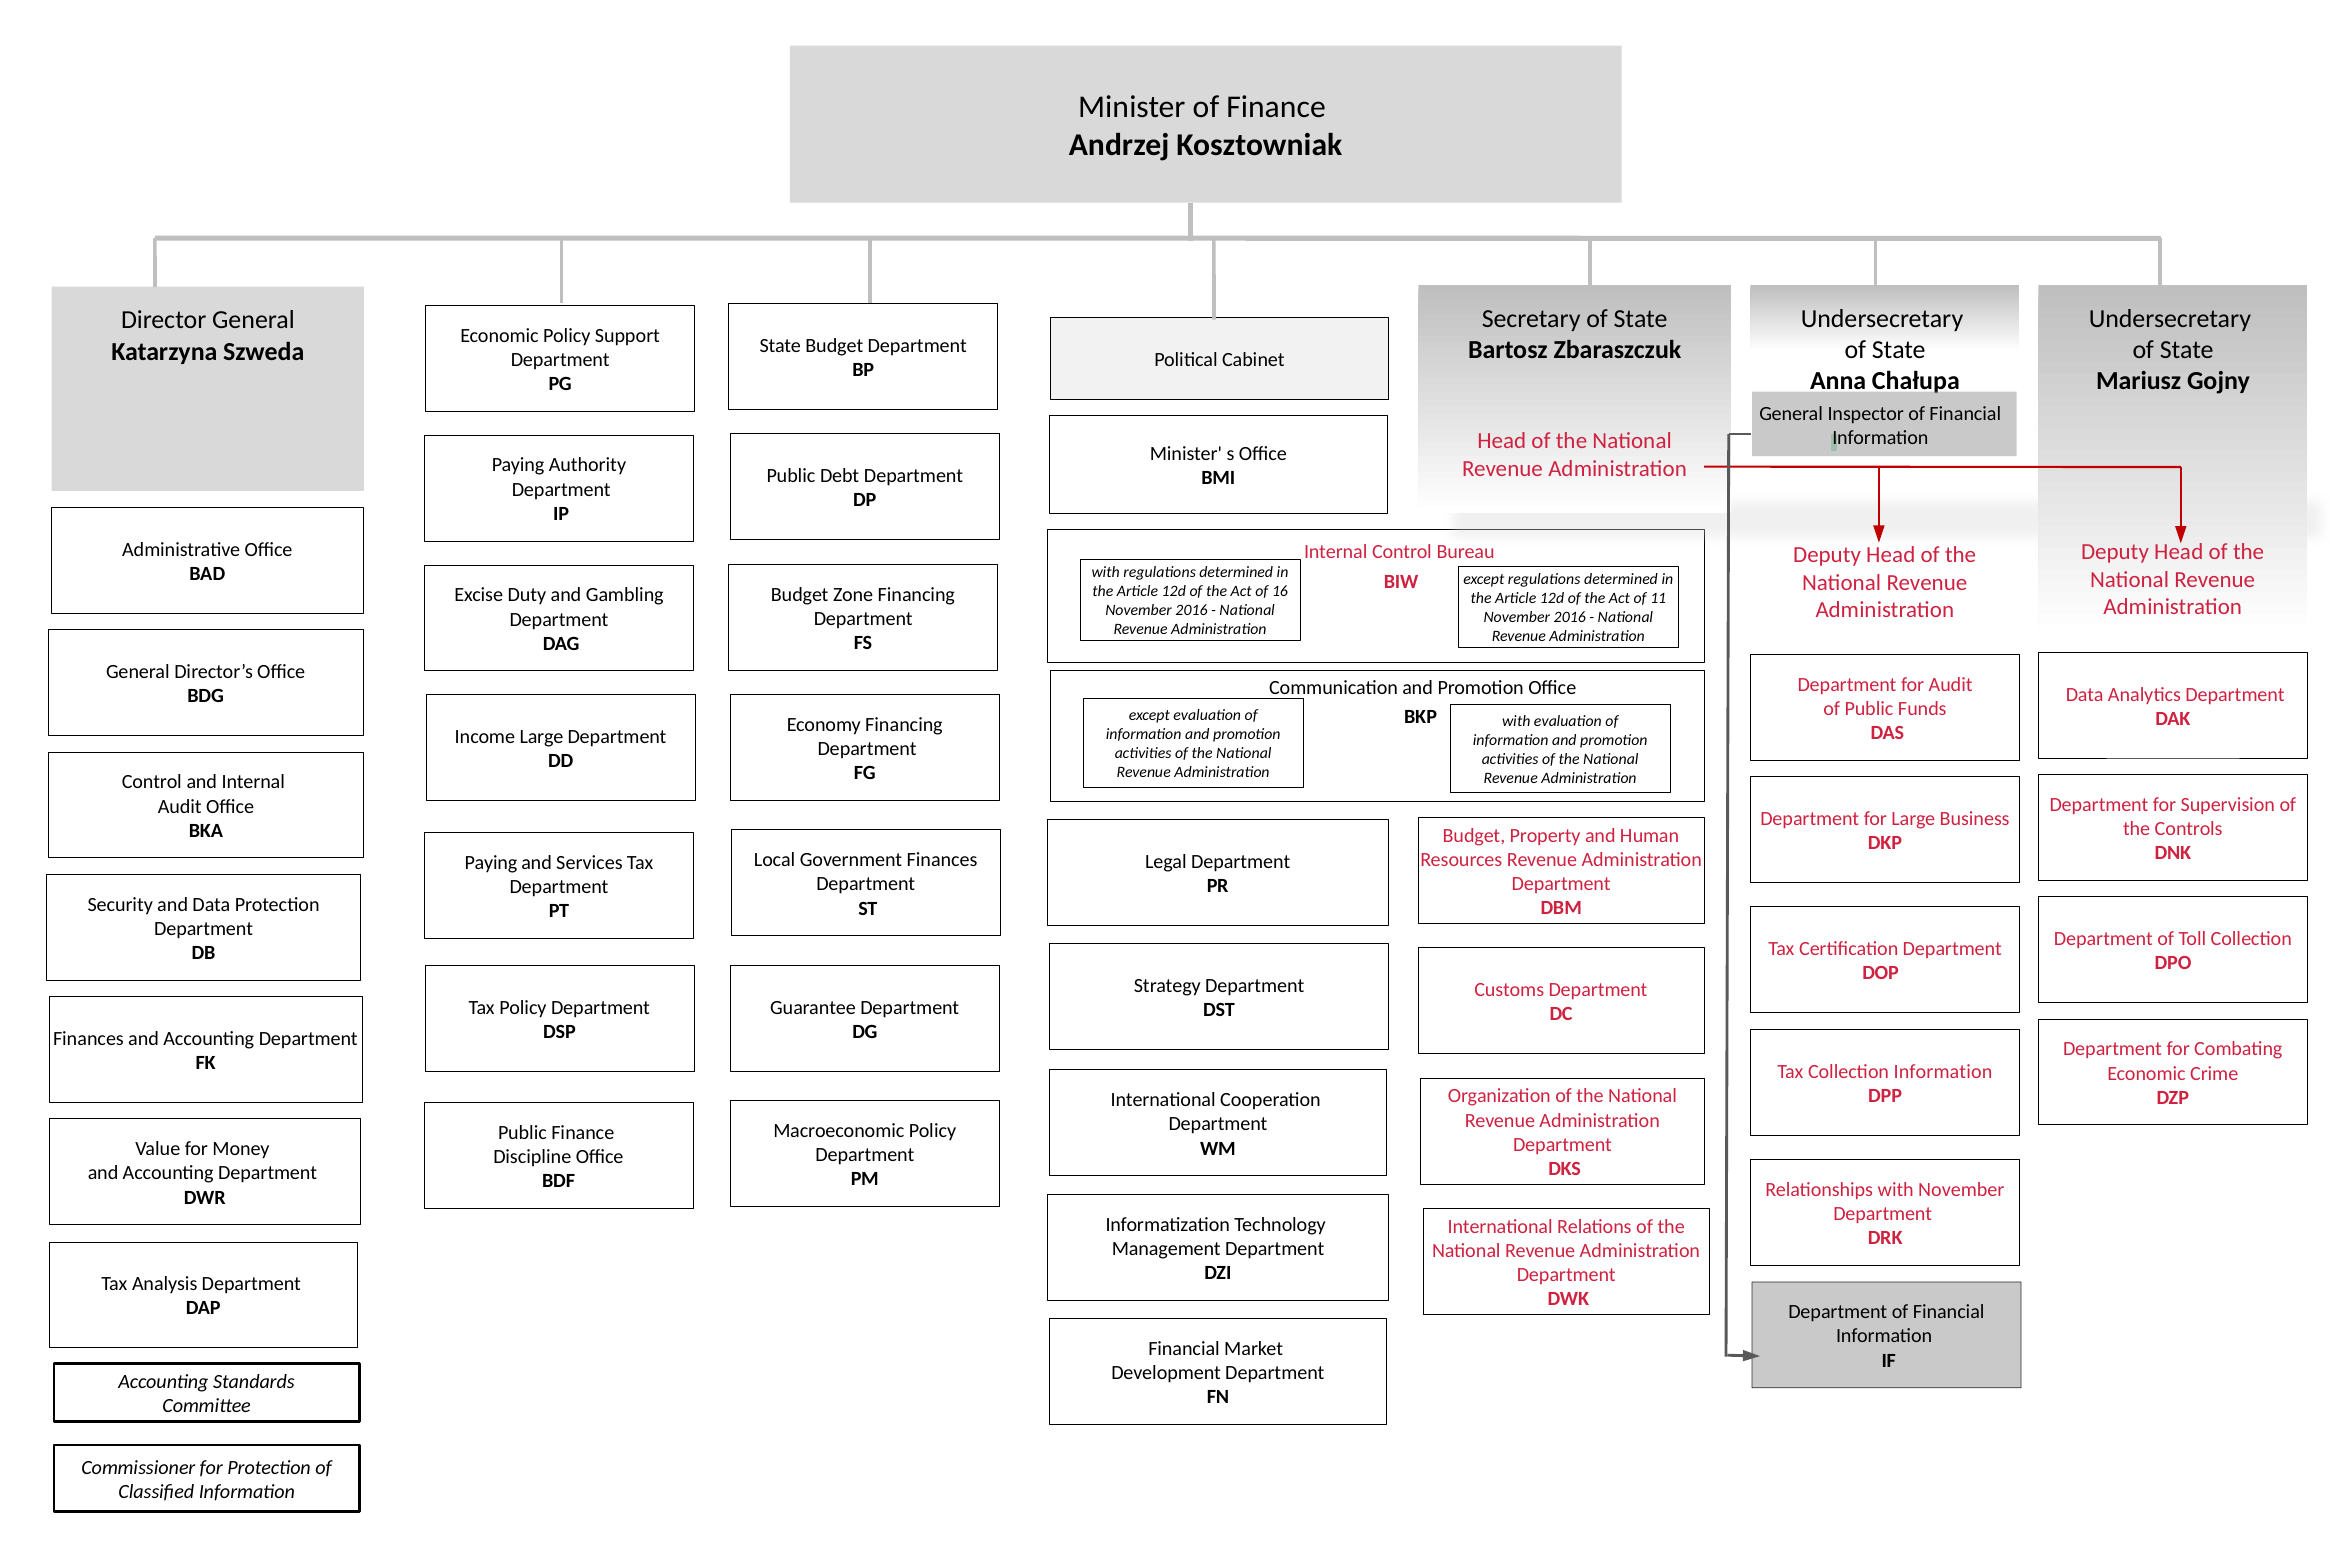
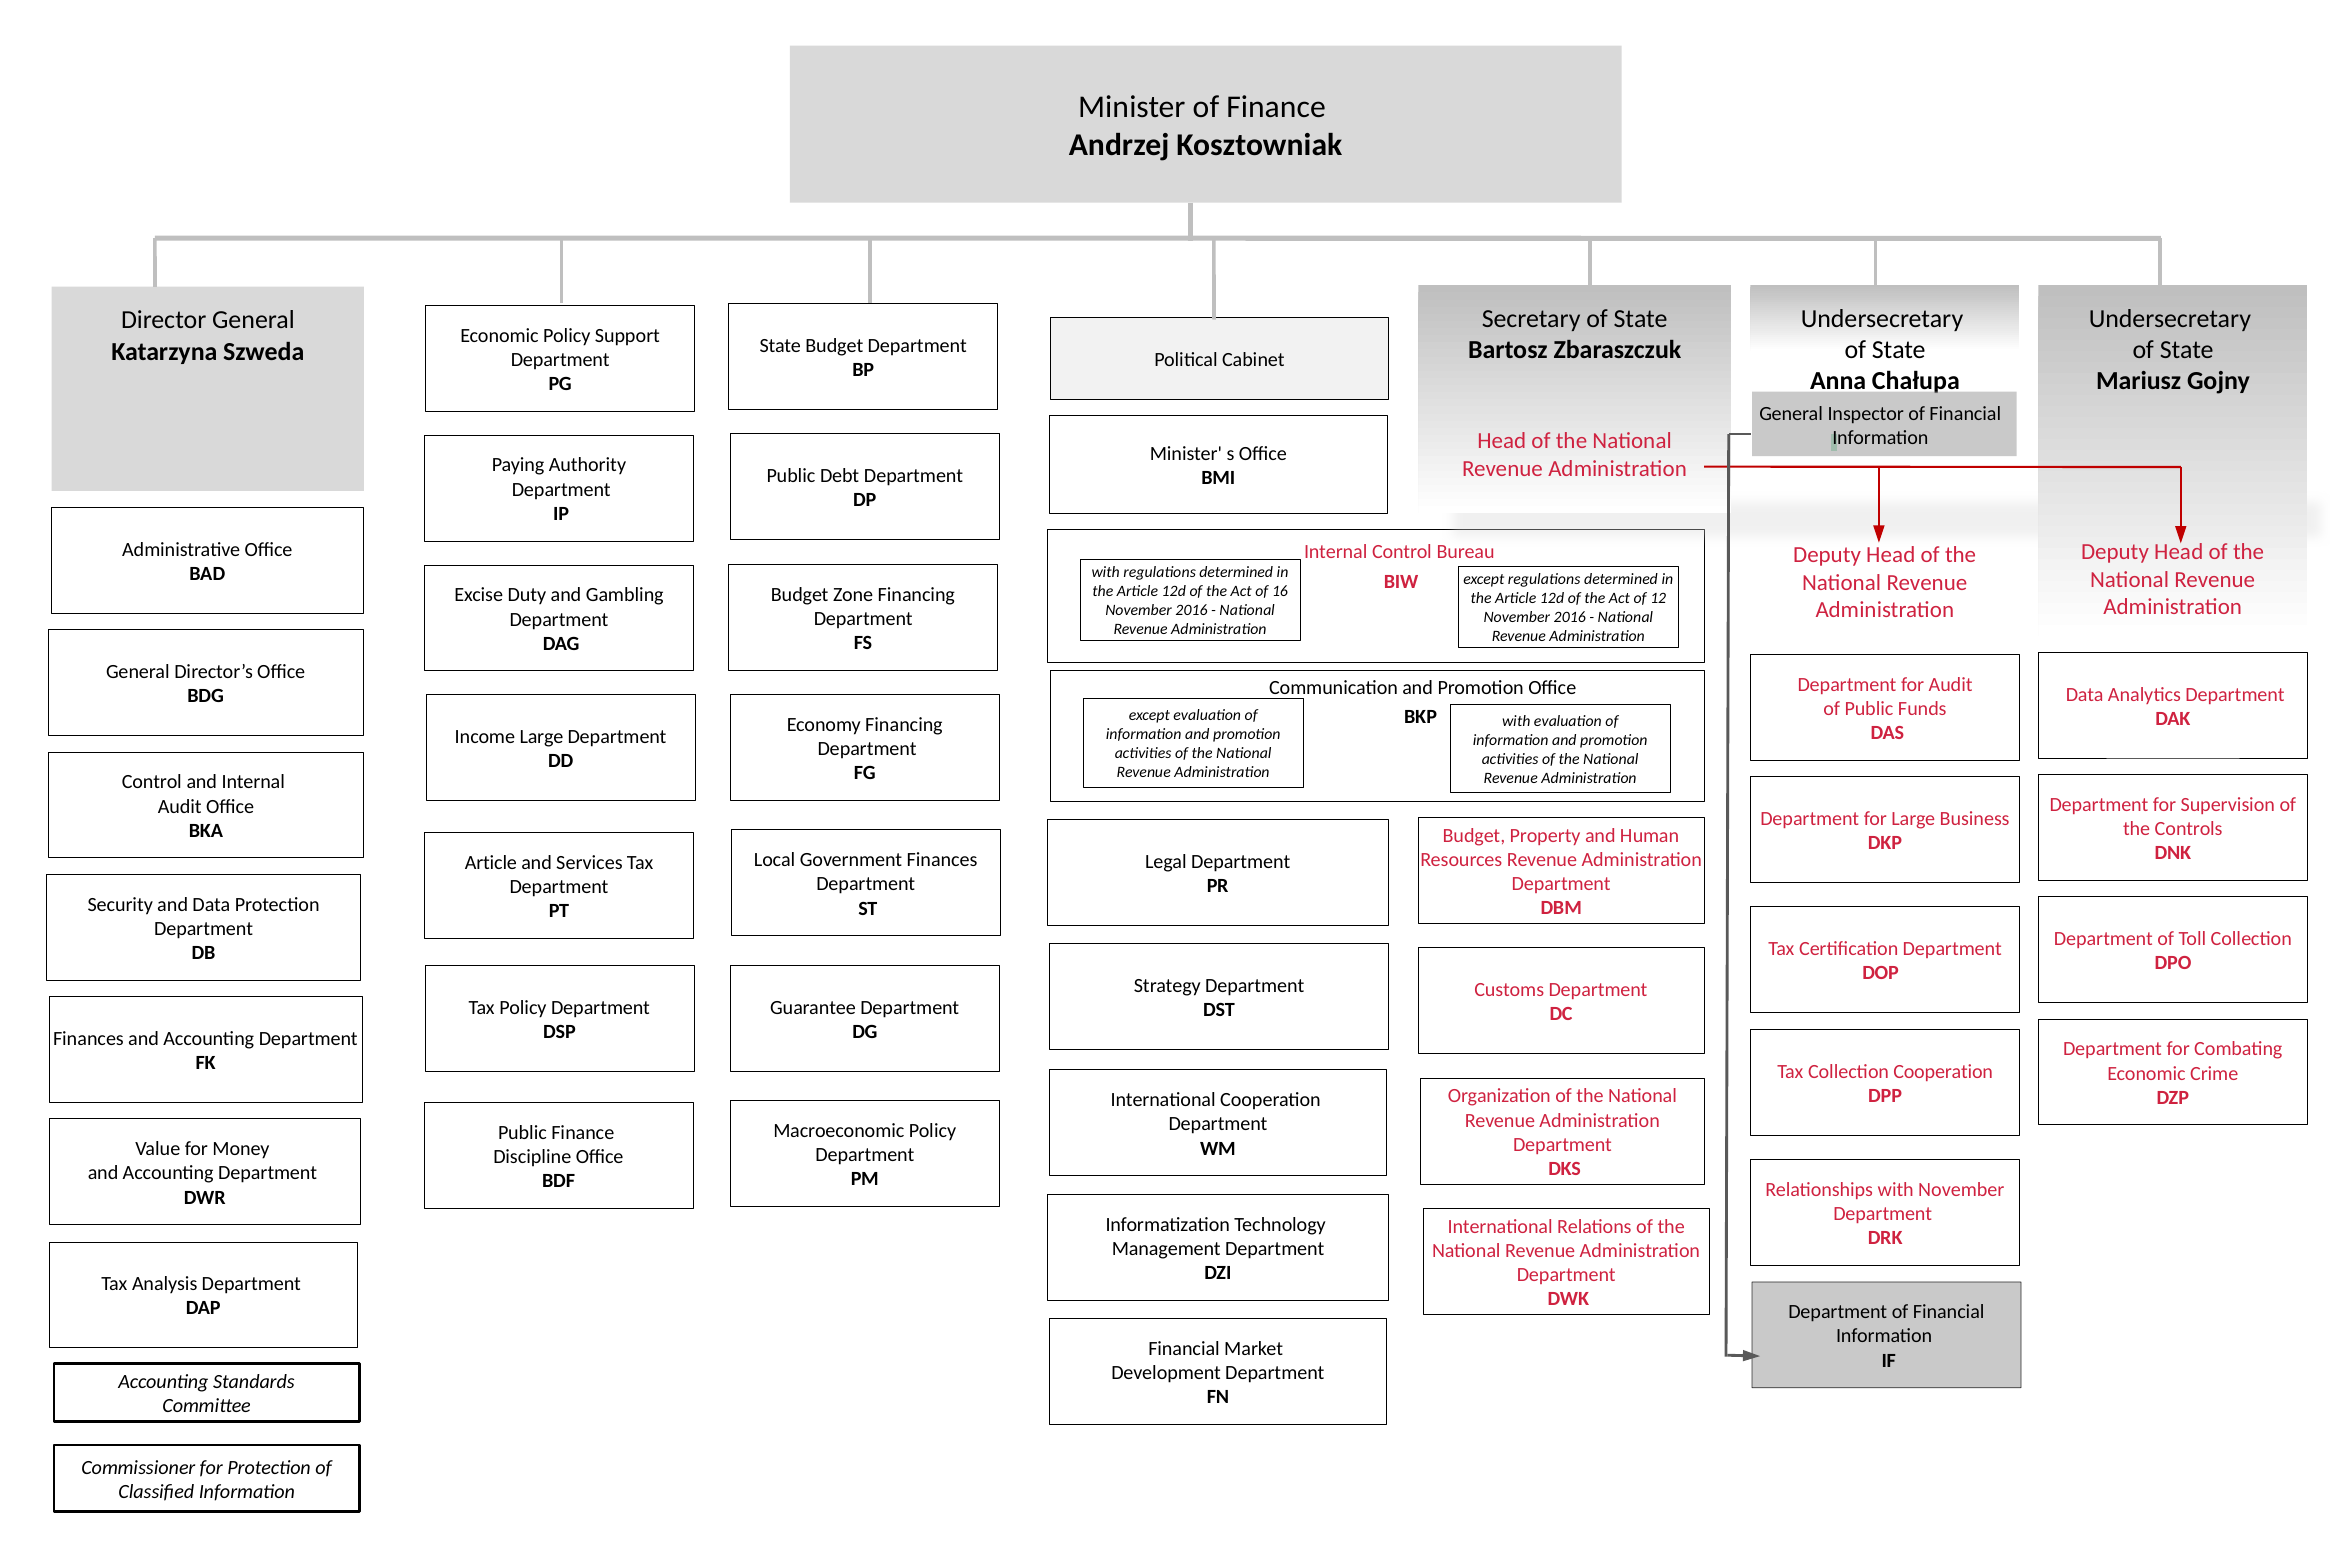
11: 11 -> 12
Paying at (491, 863): Paying -> Article
Collection Information: Information -> Cooperation
